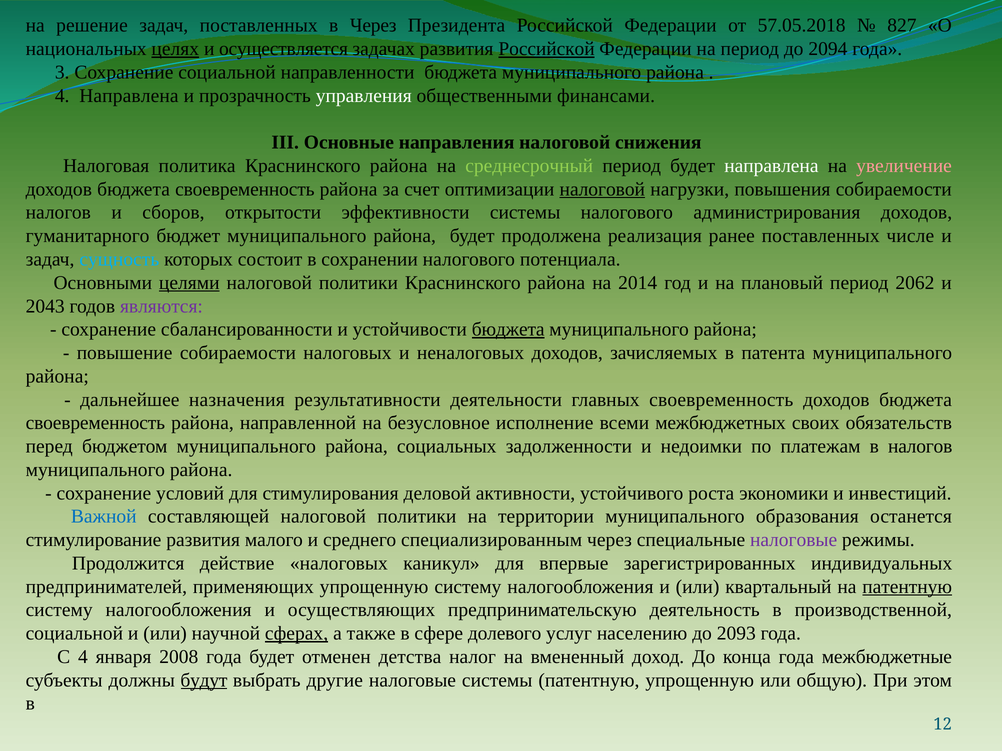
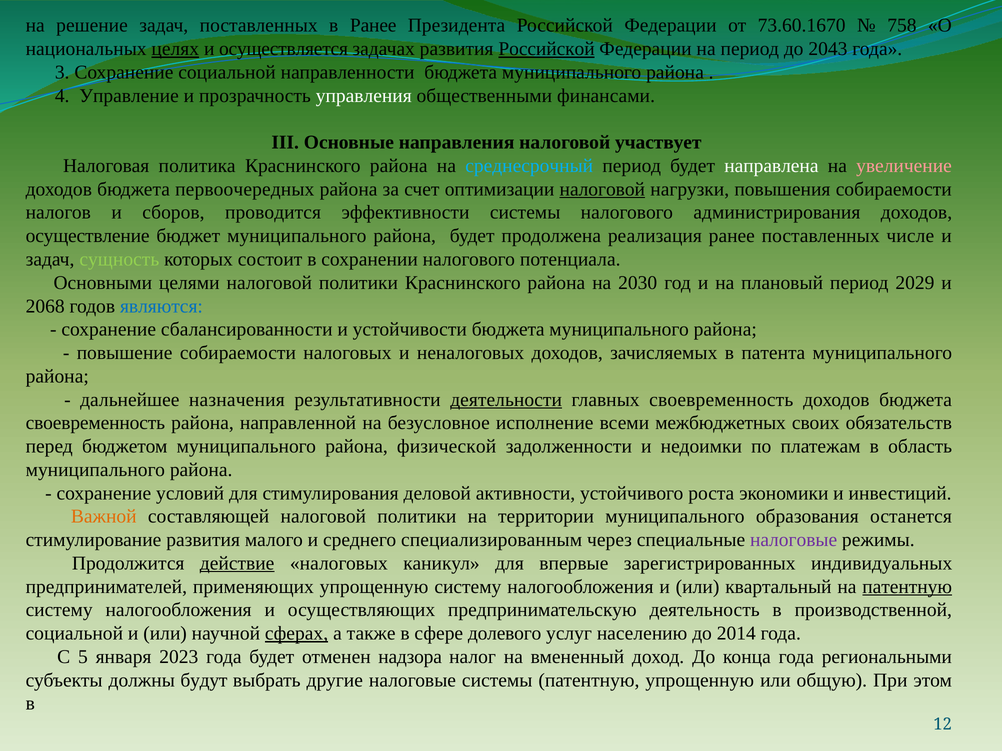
в Через: Через -> Ранее
57.05.2018: 57.05.2018 -> 73.60.1670
827: 827 -> 758
2094: 2094 -> 2043
4 Направлена: Направлена -> Управление
снижения: снижения -> участвует
среднесрочный colour: light green -> light blue
своевременность at (245, 189): своевременность -> первоочередных
открытости: открытости -> проводится
гуманитарного: гуманитарного -> осуществление
сущность colour: light blue -> light green
целями underline: present -> none
2014: 2014 -> 2030
2062: 2062 -> 2029
2043: 2043 -> 2068
являются colour: purple -> blue
бюджета at (508, 330) underline: present -> none
деятельности underline: none -> present
социальных: социальных -> физической
в налогов: налогов -> область
Важной colour: blue -> orange
действие underline: none -> present
2093: 2093 -> 2014
С 4: 4 -> 5
2008: 2008 -> 2023
детства: детства -> надзора
межбюджетные: межбюджетные -> региональными
будут underline: present -> none
